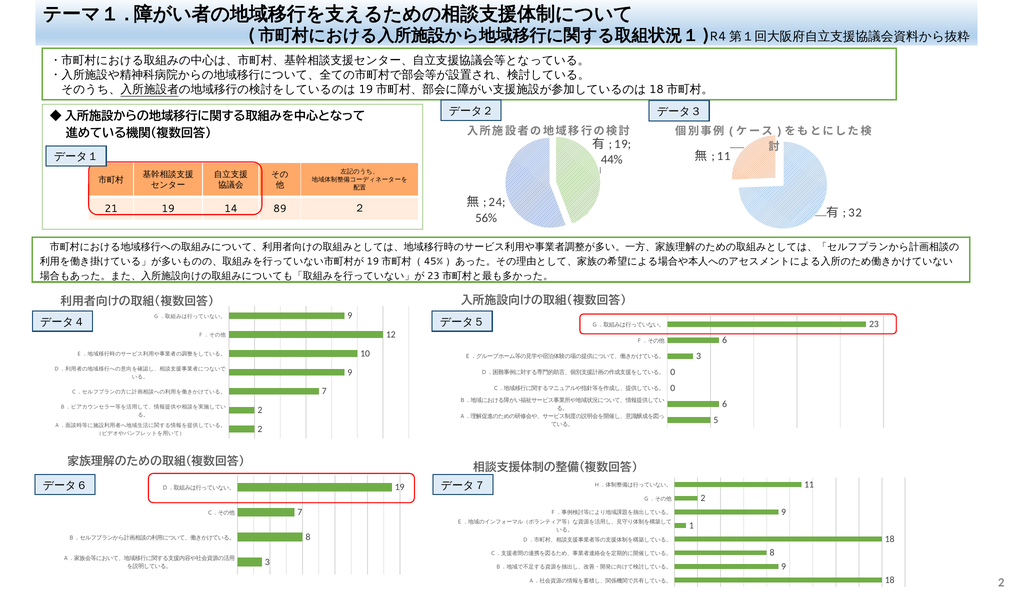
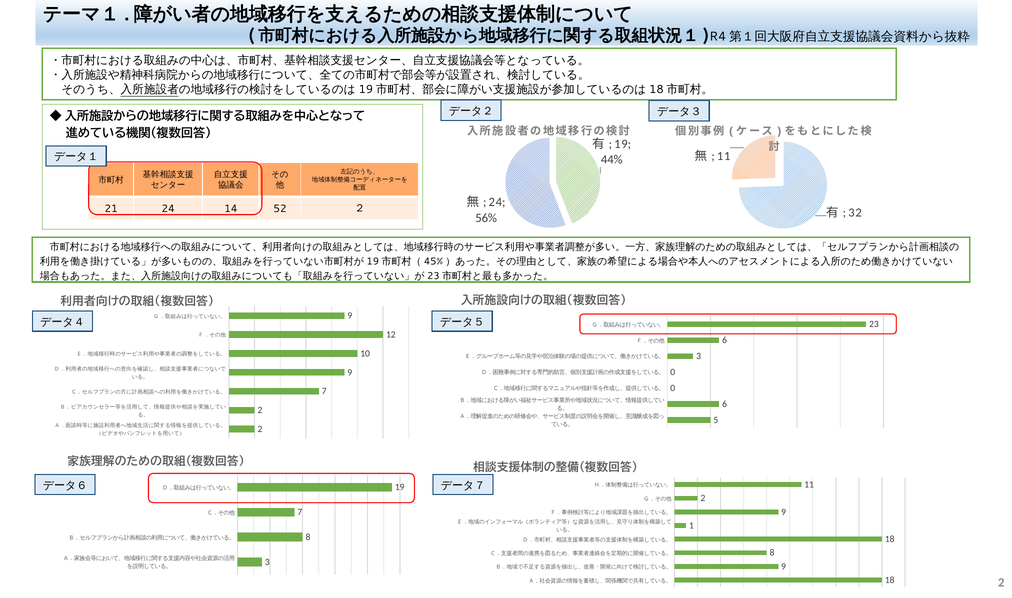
21 19: 19 -> 24
89: 89 -> 52
